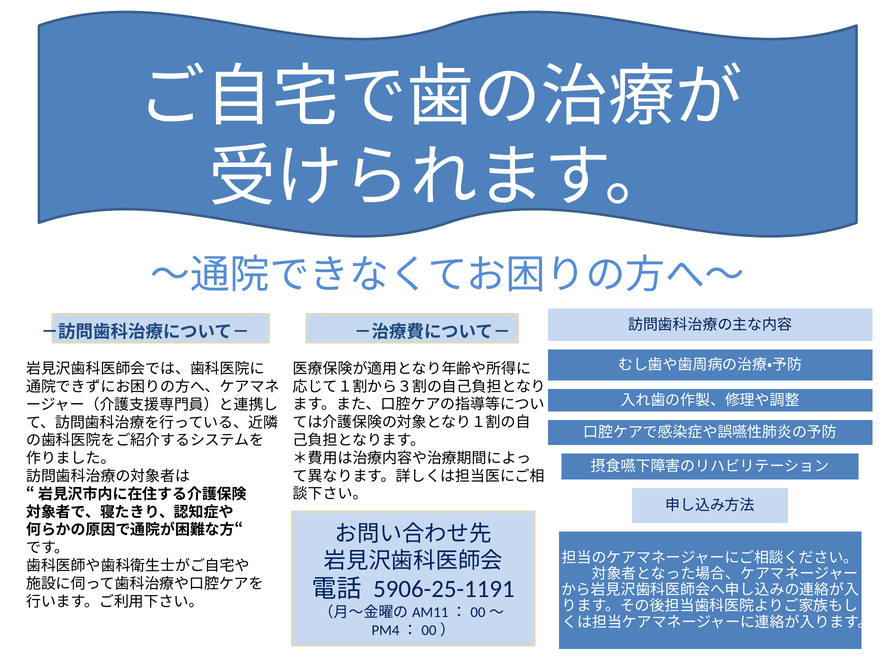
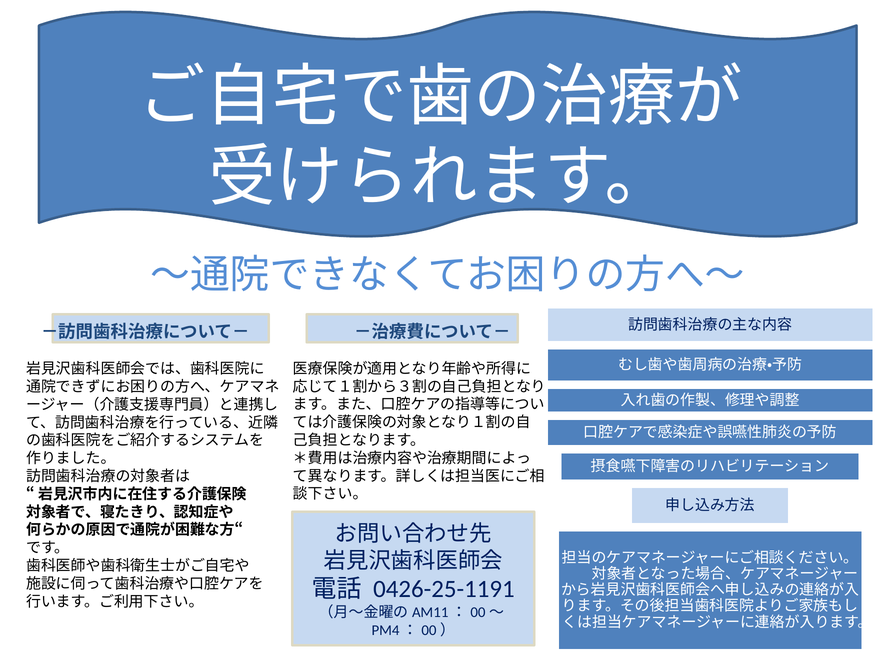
5906-25-1191: 5906-25-1191 -> 0426-25-1191
